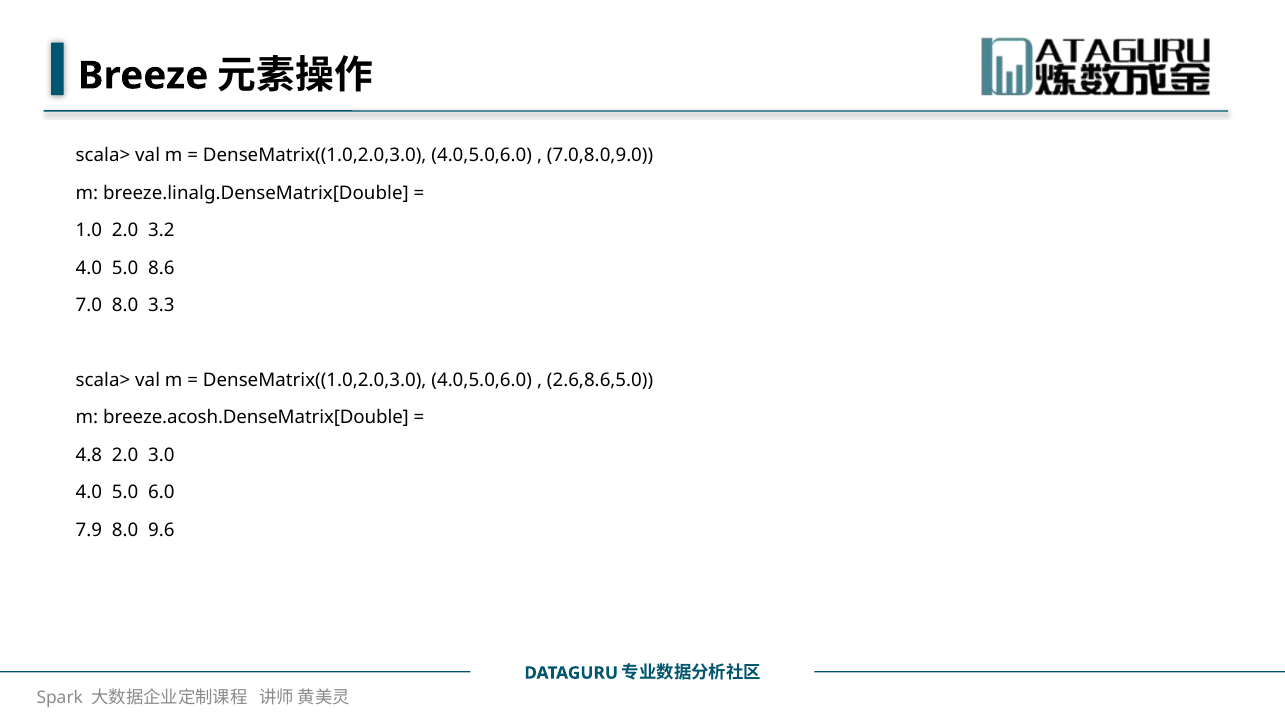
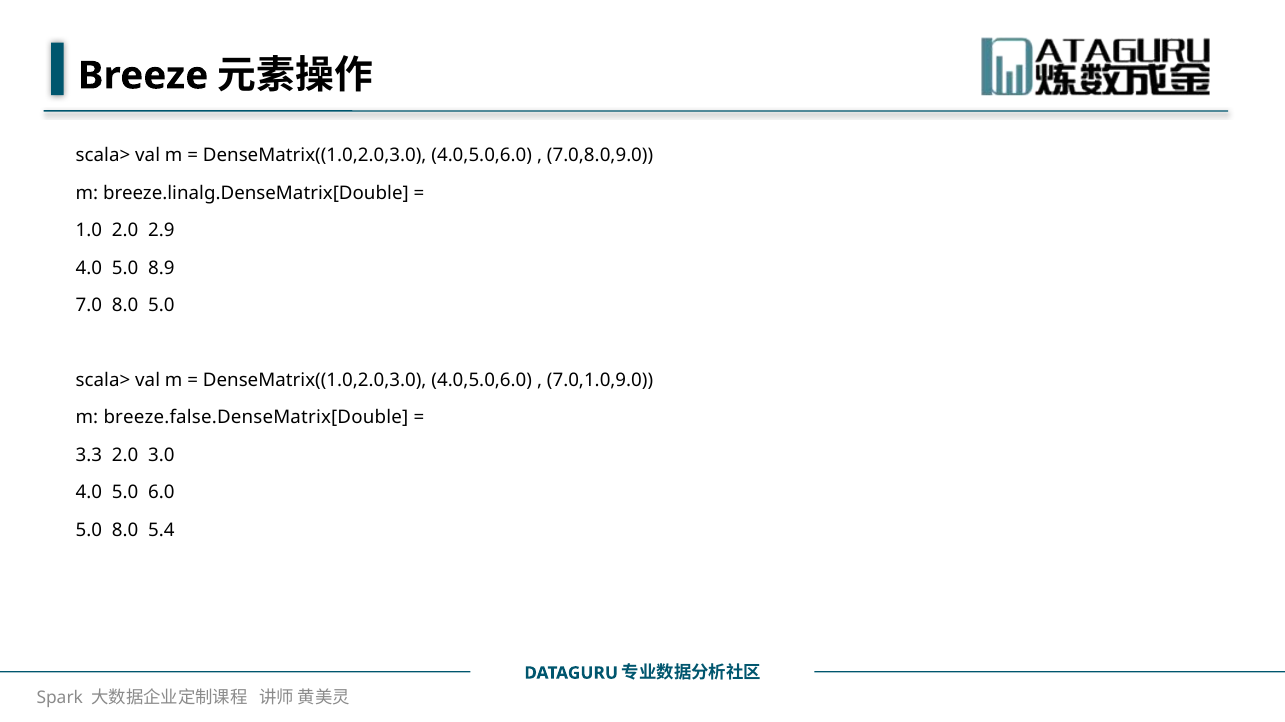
3.2: 3.2 -> 2.9
8.6: 8.6 -> 8.9
8.0 3.3: 3.3 -> 5.0
2.6,8.6,5.0: 2.6,8.6,5.0 -> 7.0,1.0,9.0
breeze.acosh.DenseMatrix[Double: breeze.acosh.DenseMatrix[Double -> breeze.false.DenseMatrix[Double
4.8: 4.8 -> 3.3
7.9 at (89, 530): 7.9 -> 5.0
9.6: 9.6 -> 5.4
